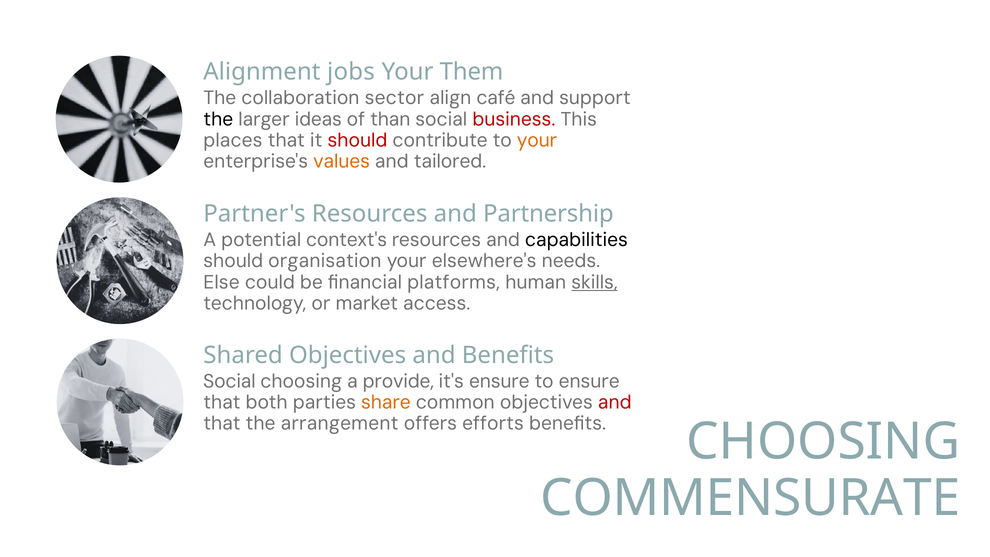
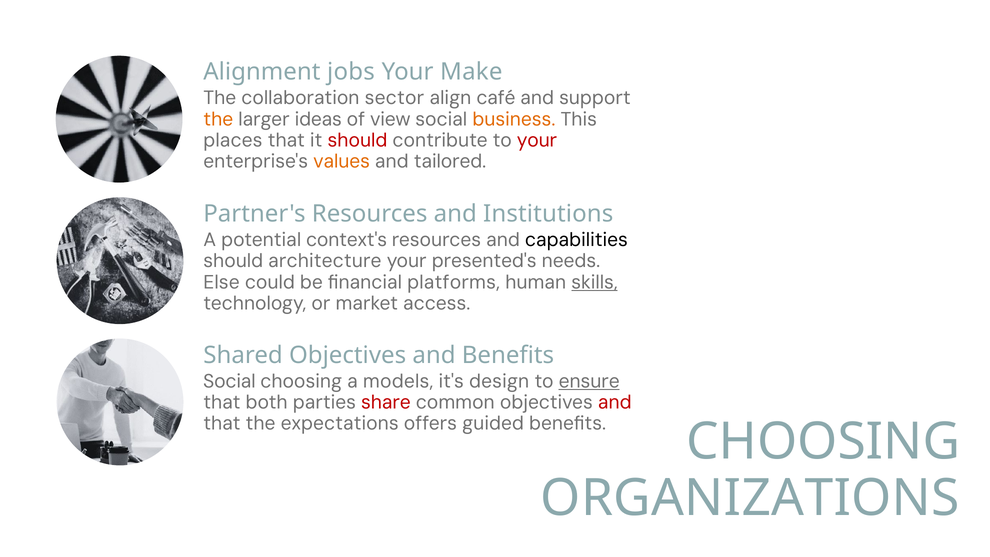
Them: Them -> Make
the at (218, 119) colour: black -> orange
than: than -> view
business colour: red -> orange
your at (537, 140) colour: orange -> red
Partnership: Partnership -> Institutions
organisation: organisation -> architecture
elsewhere's: elsewhere's -> presented's
provide: provide -> models
it's ensure: ensure -> design
ensure at (589, 381) underline: none -> present
share colour: orange -> red
arrangement: arrangement -> expectations
efforts: efforts -> guided
COMMENSURATE: COMMENSURATE -> ORGANIZATIONS
